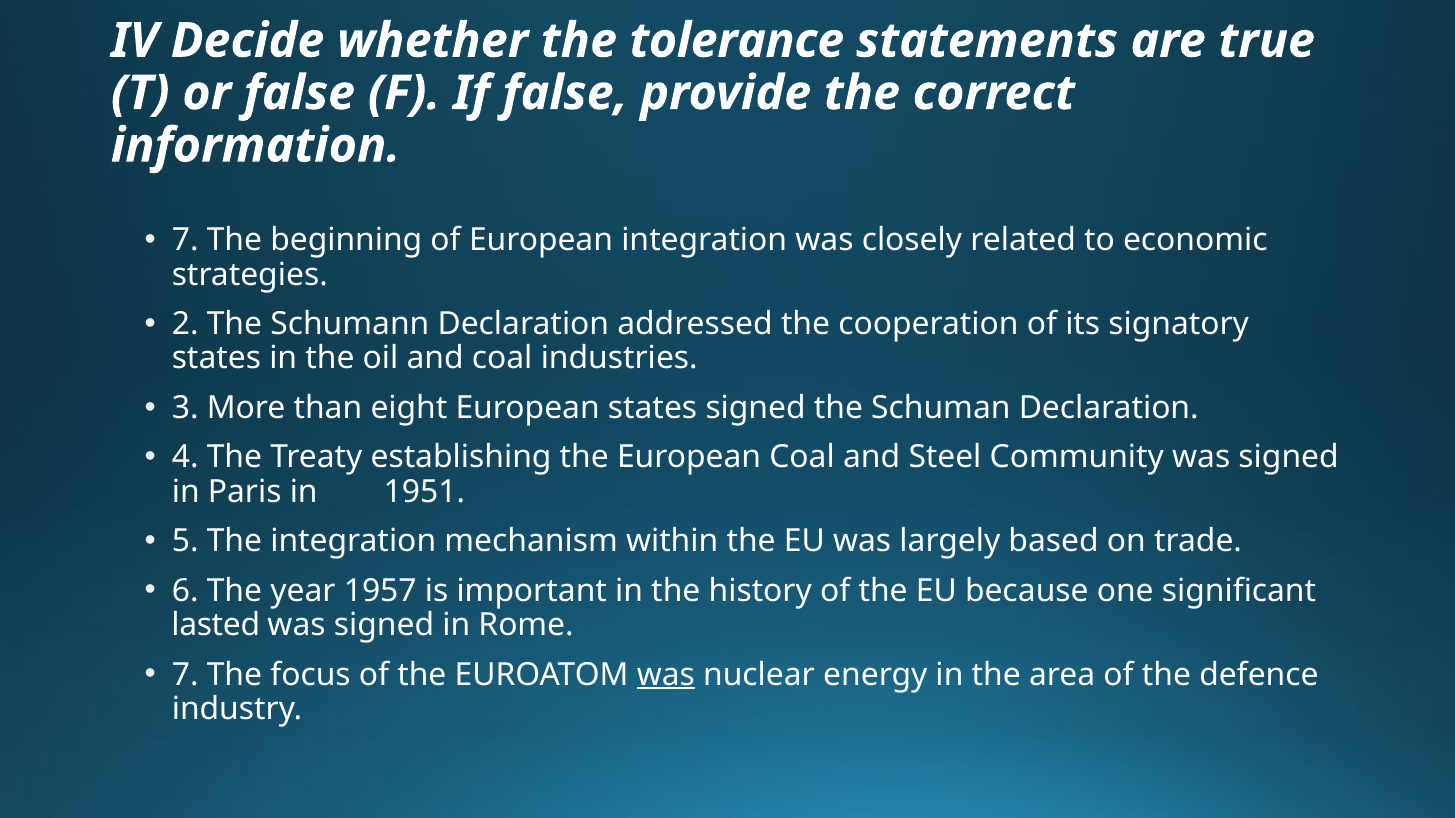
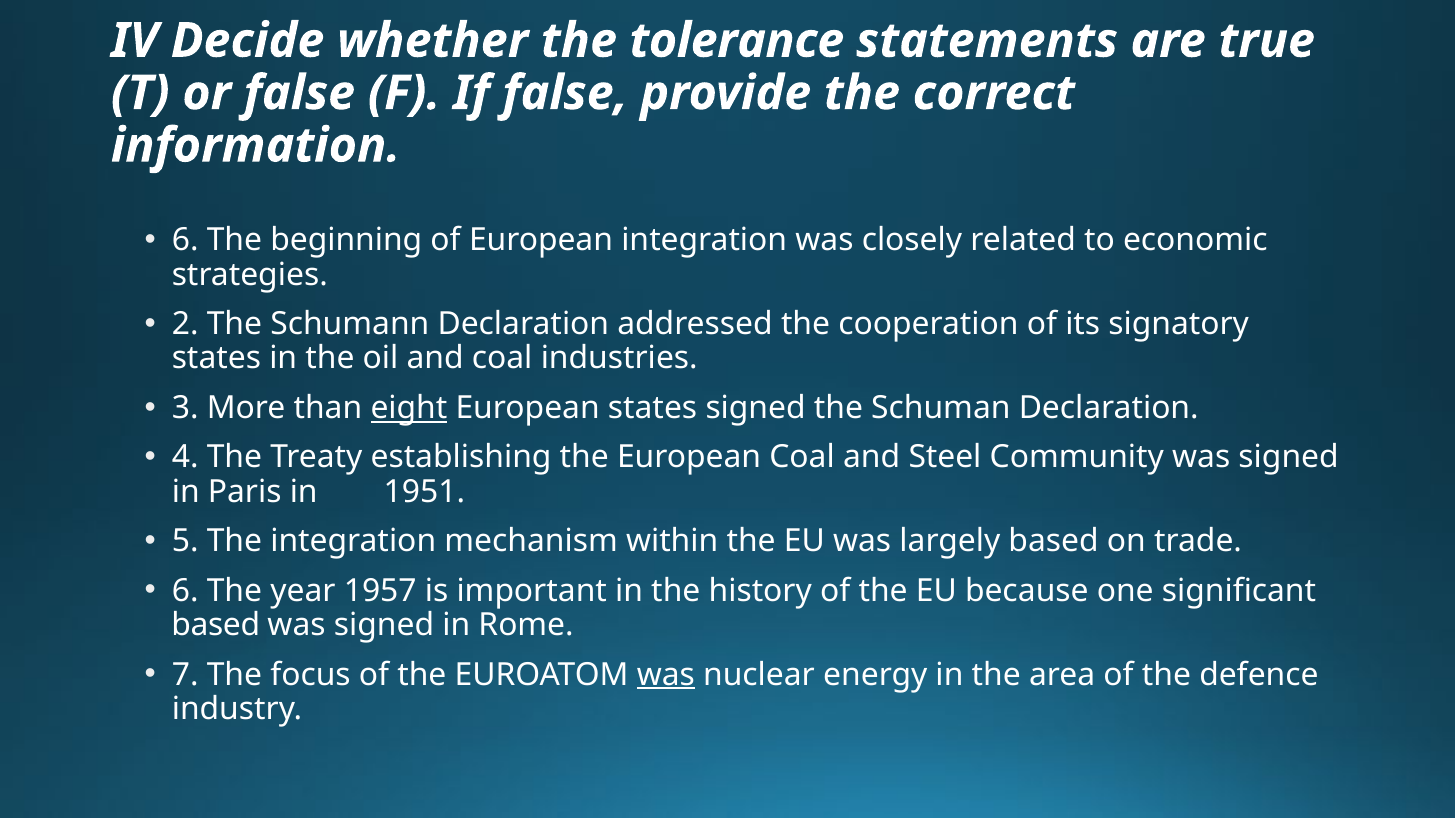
7 at (185, 240): 7 -> 6
eight underline: none -> present
lasted at (216, 625): lasted -> based
